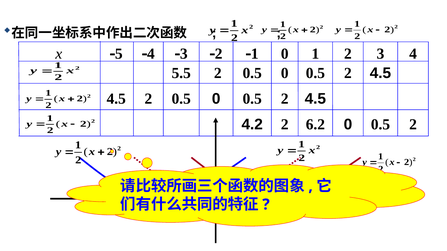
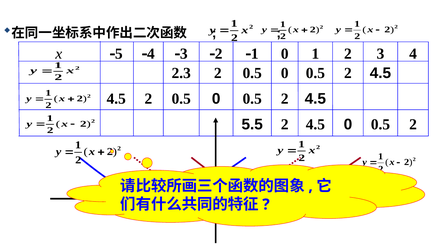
5.5: 5.5 -> 2.3
4.2: 4.2 -> 5.5
6.2 at (315, 125): 6.2 -> 4.5
